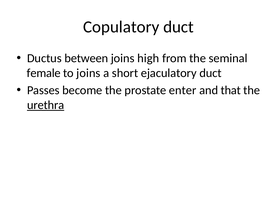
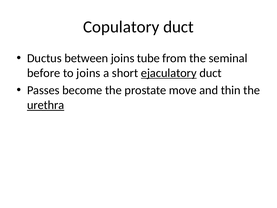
high: high -> tube
female: female -> before
ejaculatory underline: none -> present
enter: enter -> move
that: that -> thin
